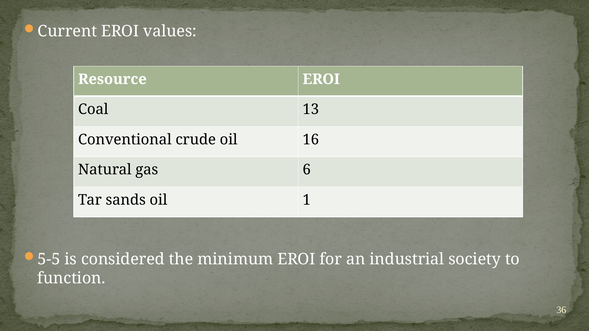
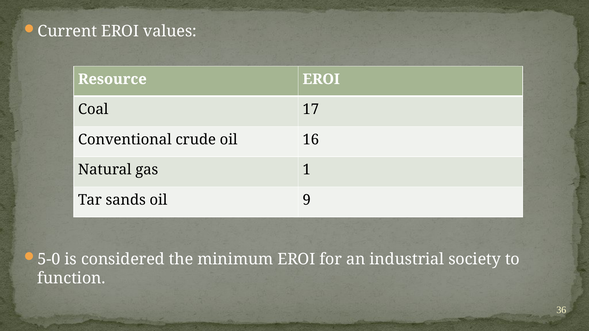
13: 13 -> 17
6: 6 -> 1
1: 1 -> 9
5-5: 5-5 -> 5-0
